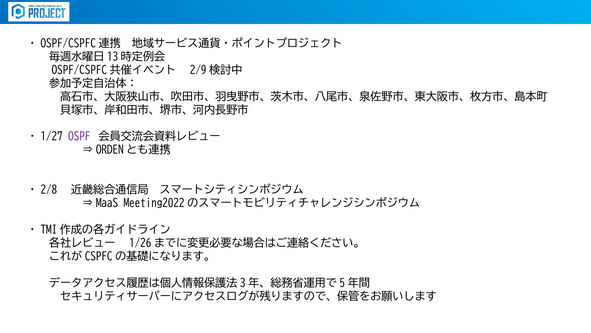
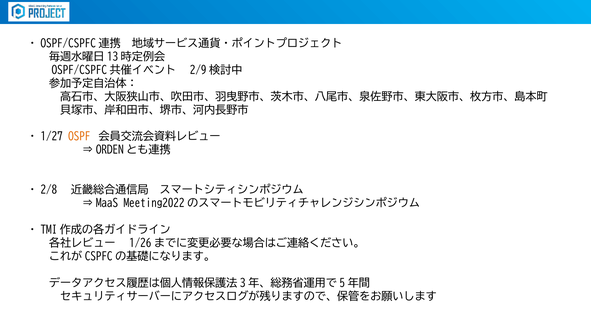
OSPF colour: purple -> orange
